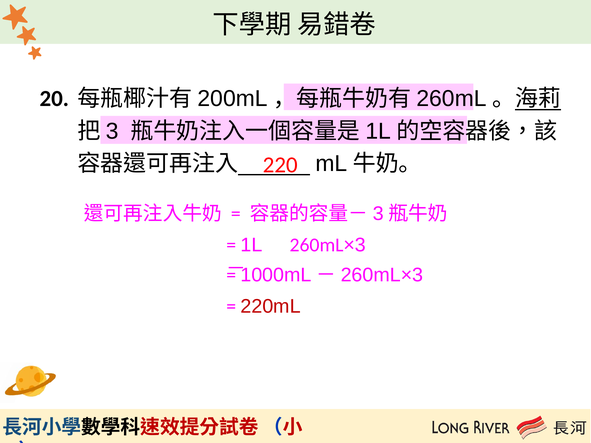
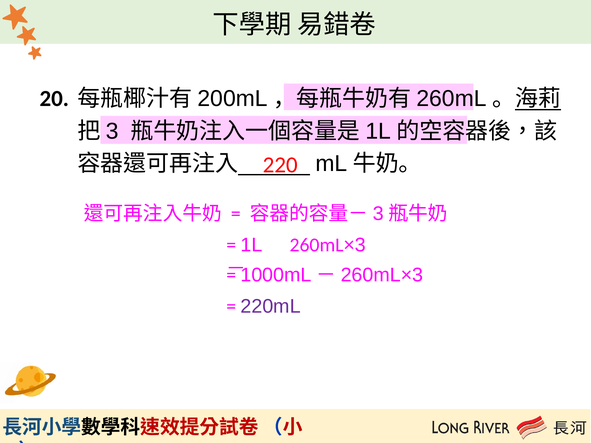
220mL colour: red -> purple
